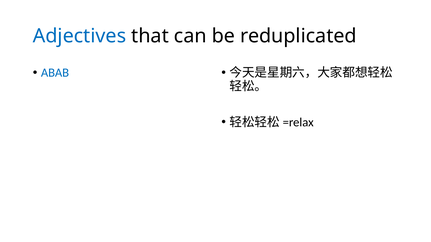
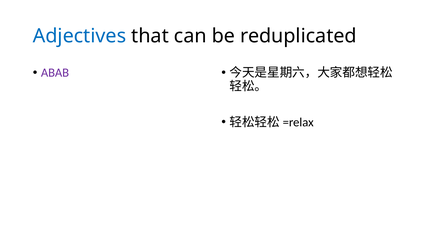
ABAB colour: blue -> purple
